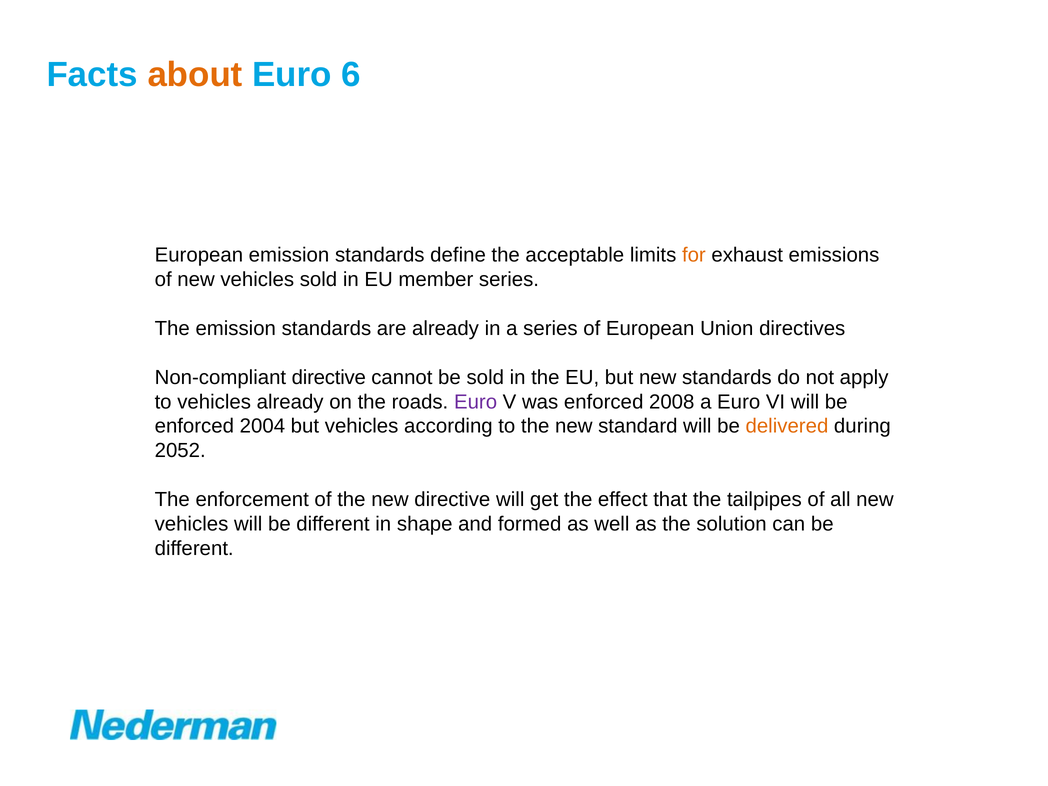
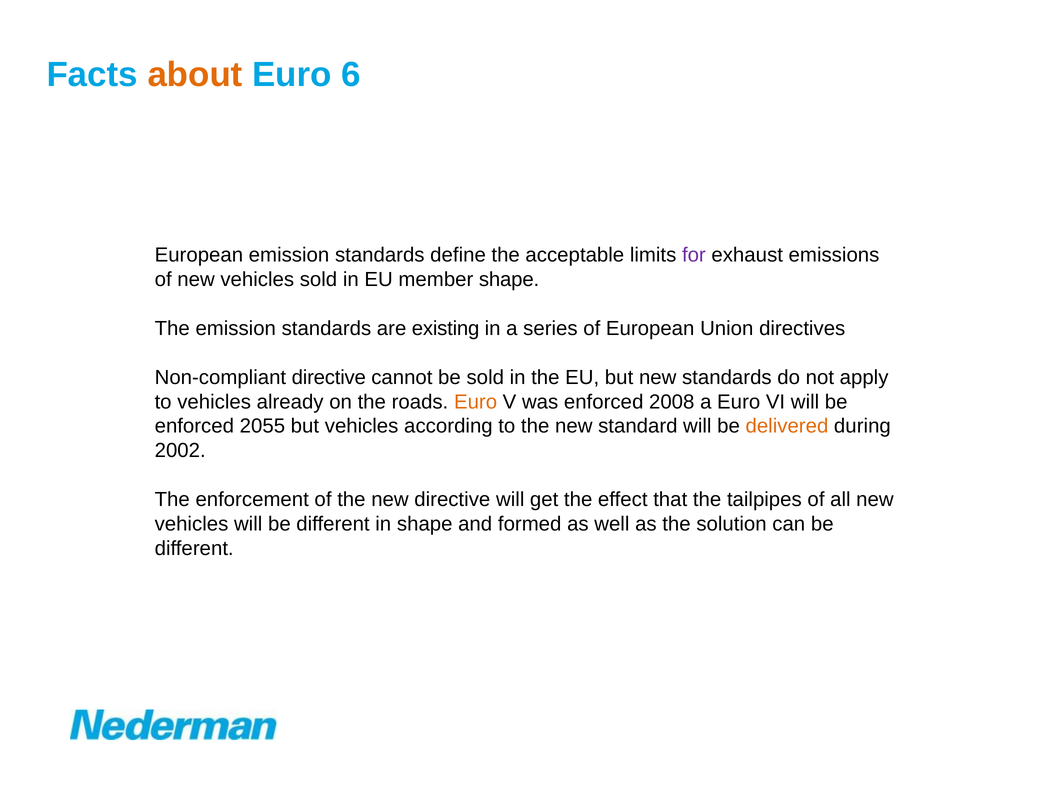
for colour: orange -> purple
member series: series -> shape
are already: already -> existing
Euro at (476, 402) colour: purple -> orange
2004: 2004 -> 2055
2052: 2052 -> 2002
